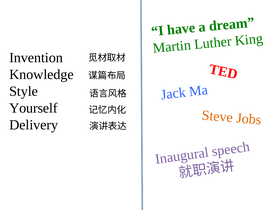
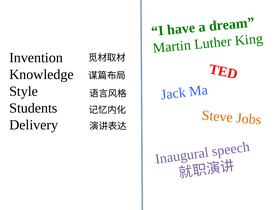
Yourself: Yourself -> Students
